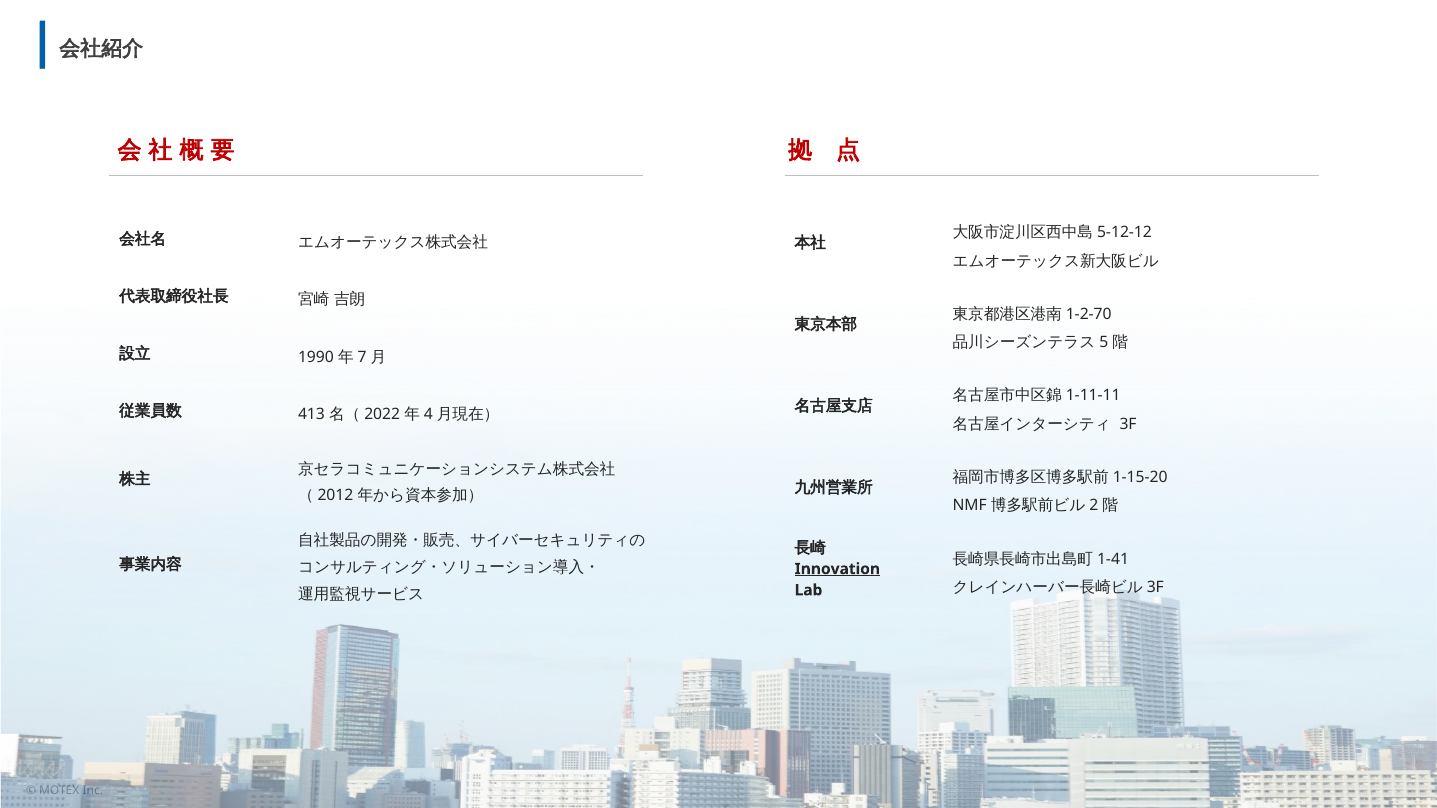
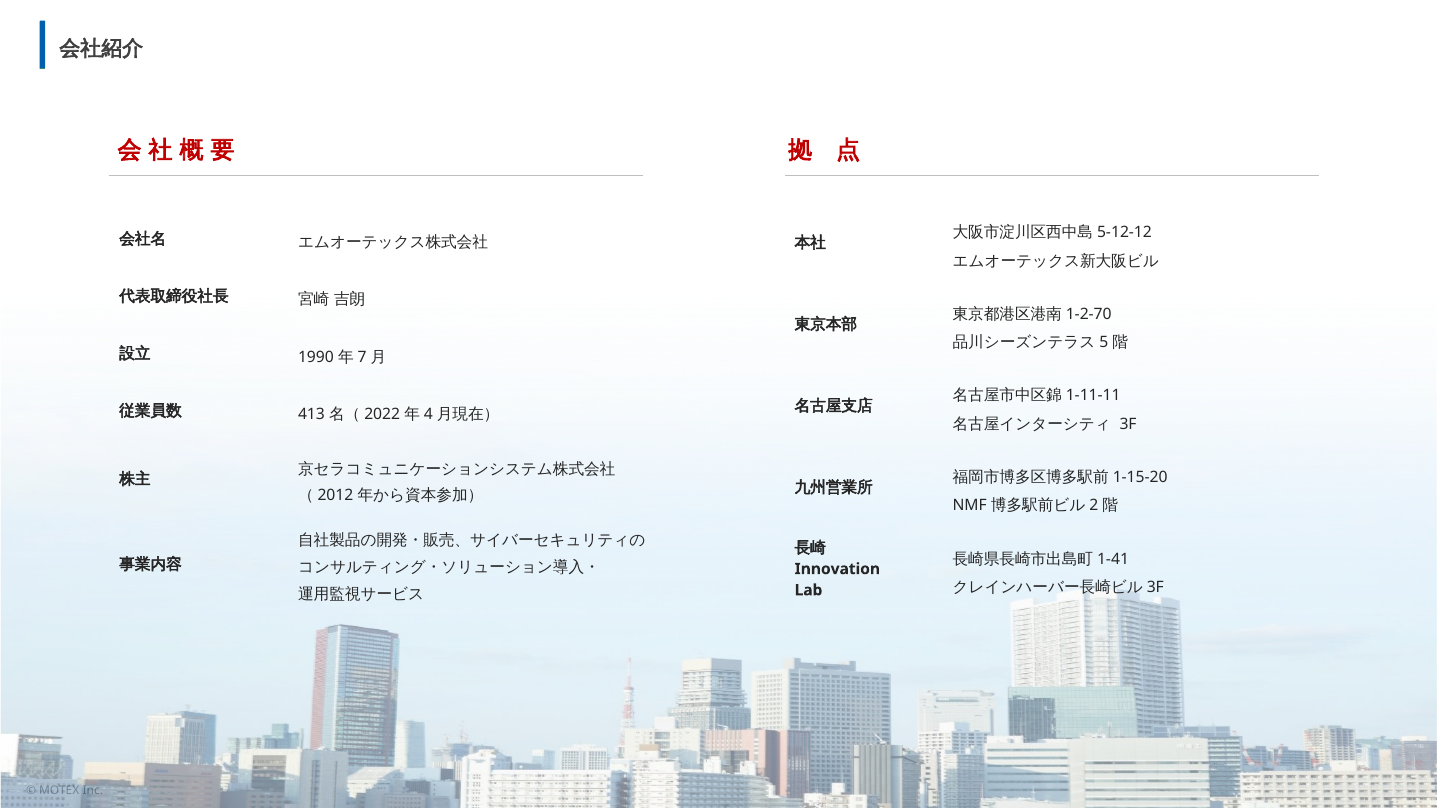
Innovation underline: present -> none
